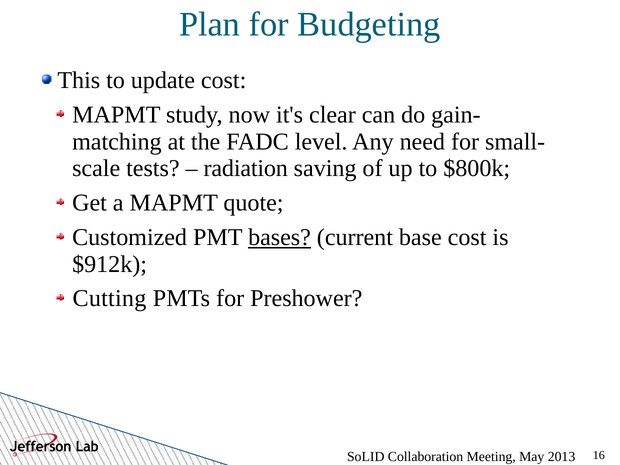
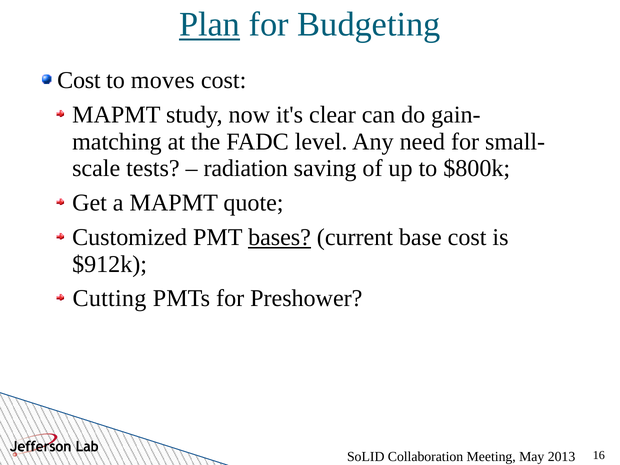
Plan underline: none -> present
This at (79, 80): This -> Cost
update: update -> moves
